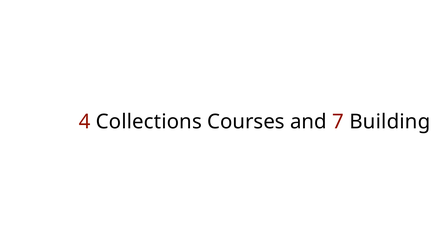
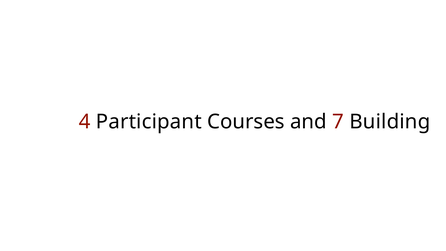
Collections: Collections -> Participant
